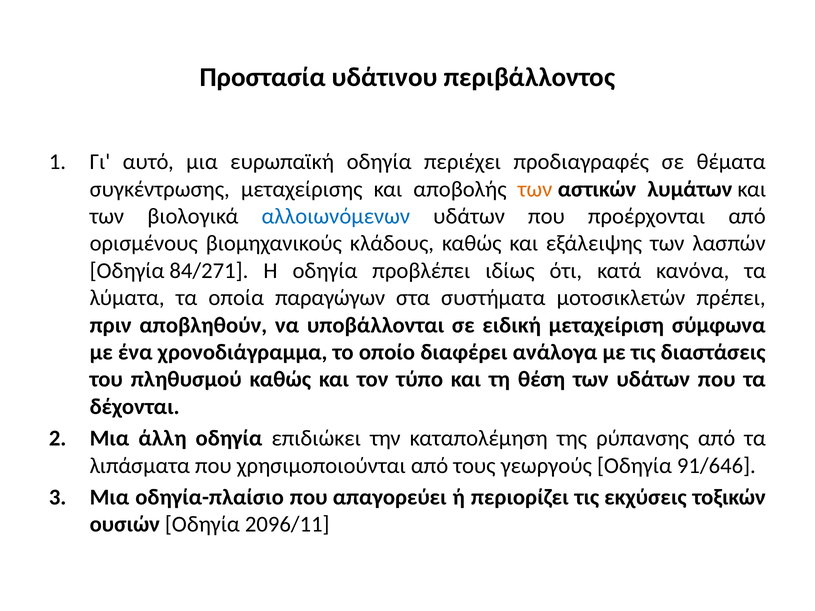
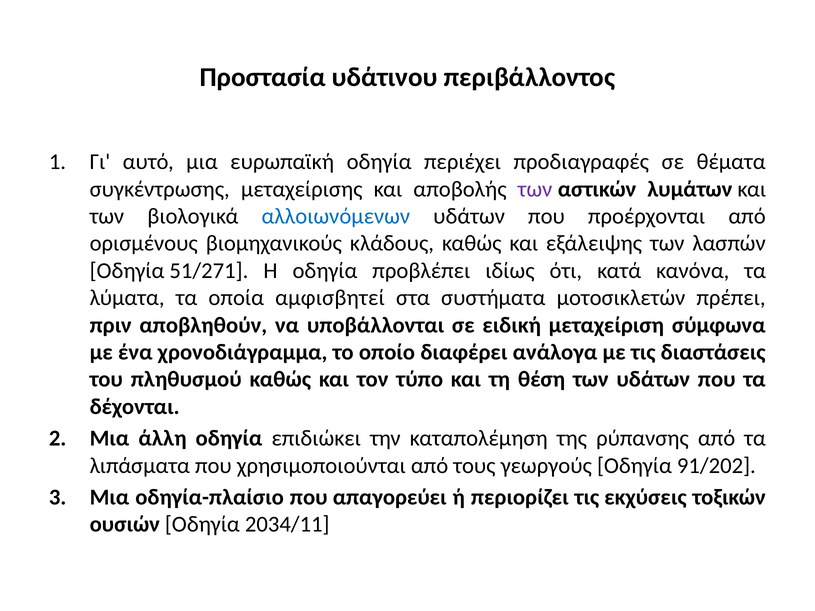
των at (535, 189) colour: orange -> purple
84/271: 84/271 -> 51/271
παραγώγων: παραγώγων -> αμφισβητεί
91/646: 91/646 -> 91/202
2096/11: 2096/11 -> 2034/11
